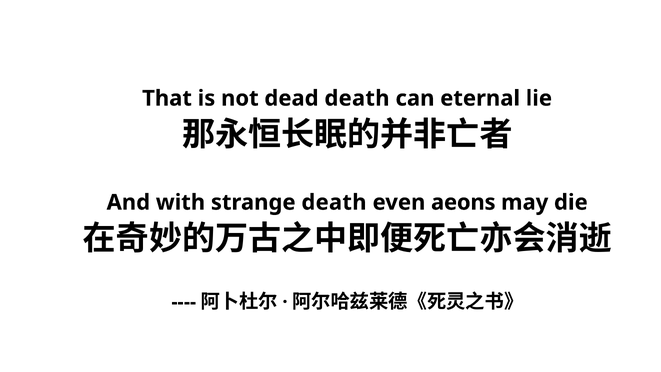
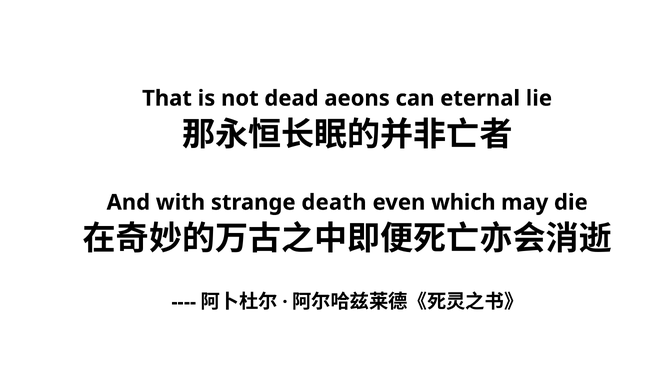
dead death: death -> aeons
aeons: aeons -> which
